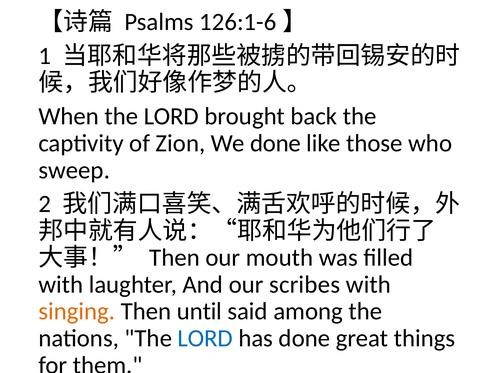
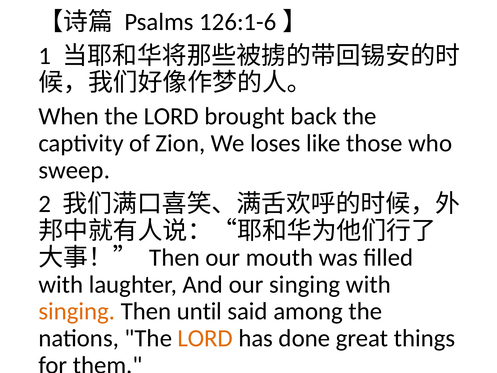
We done: done -> loses
our scribes: scribes -> singing
LORD at (205, 338) colour: blue -> orange
